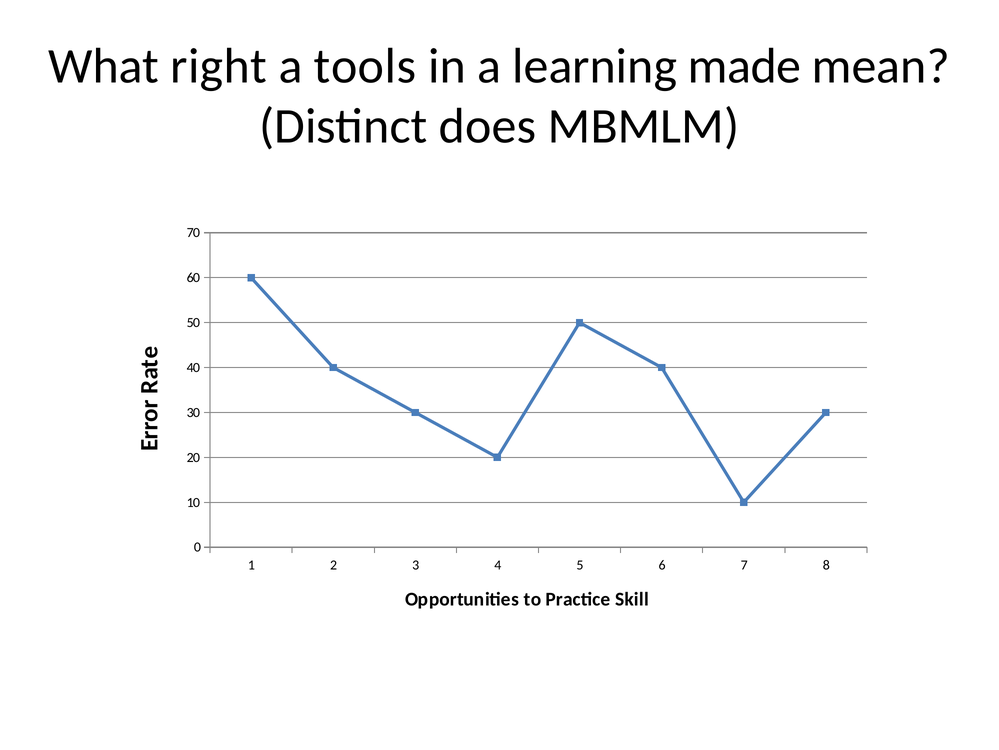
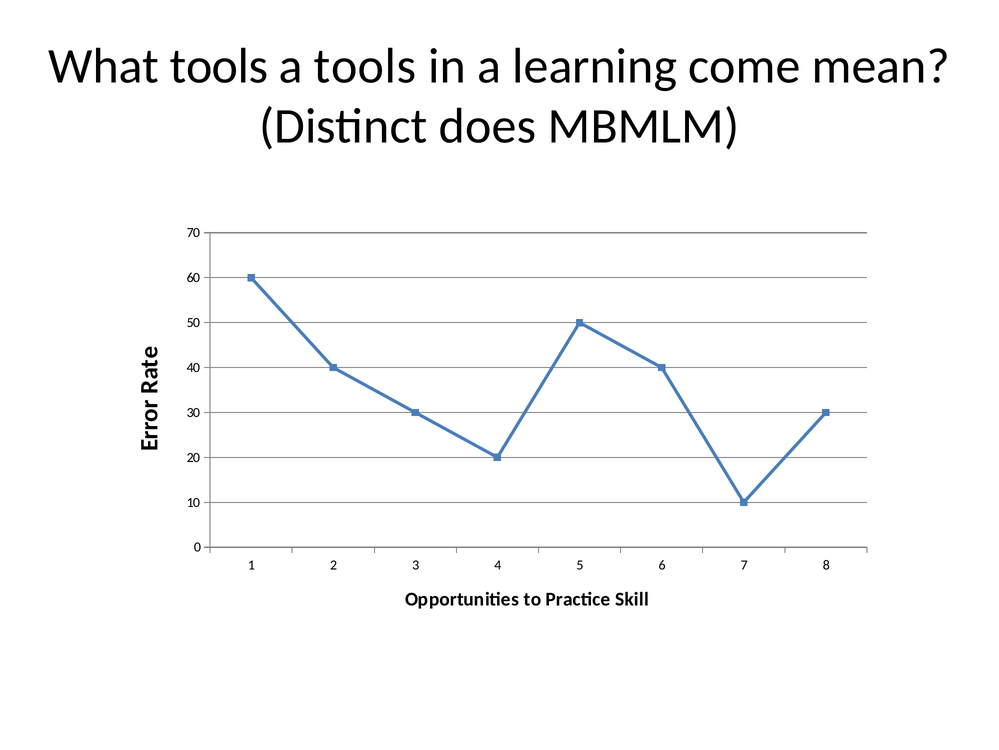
What right: right -> tools
made: made -> come
